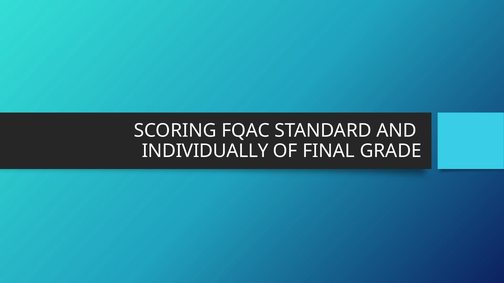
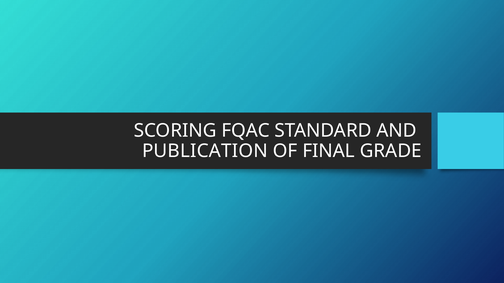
INDIVIDUALLY: INDIVIDUALLY -> PUBLICATION
